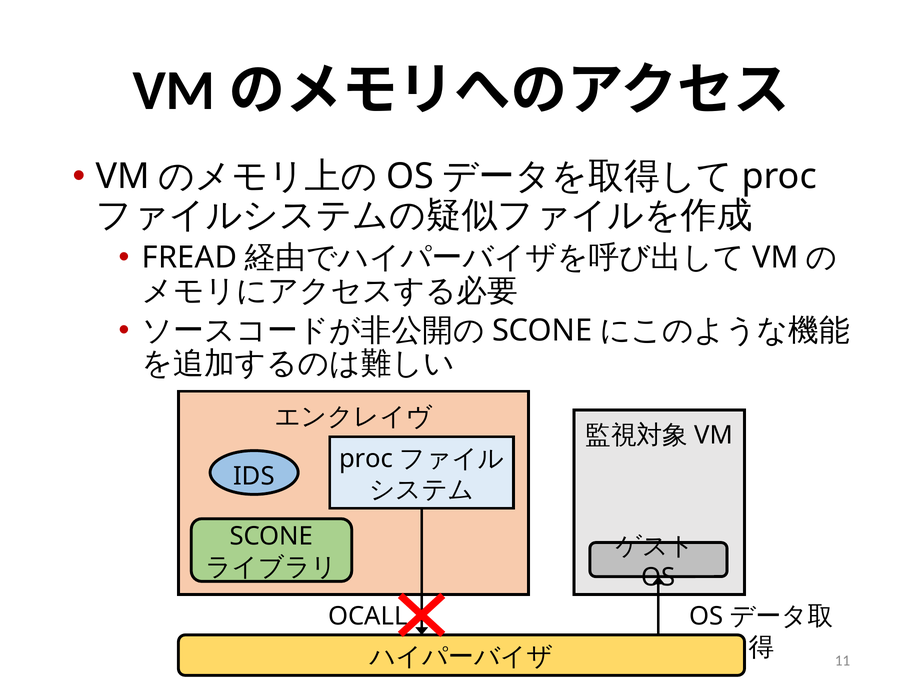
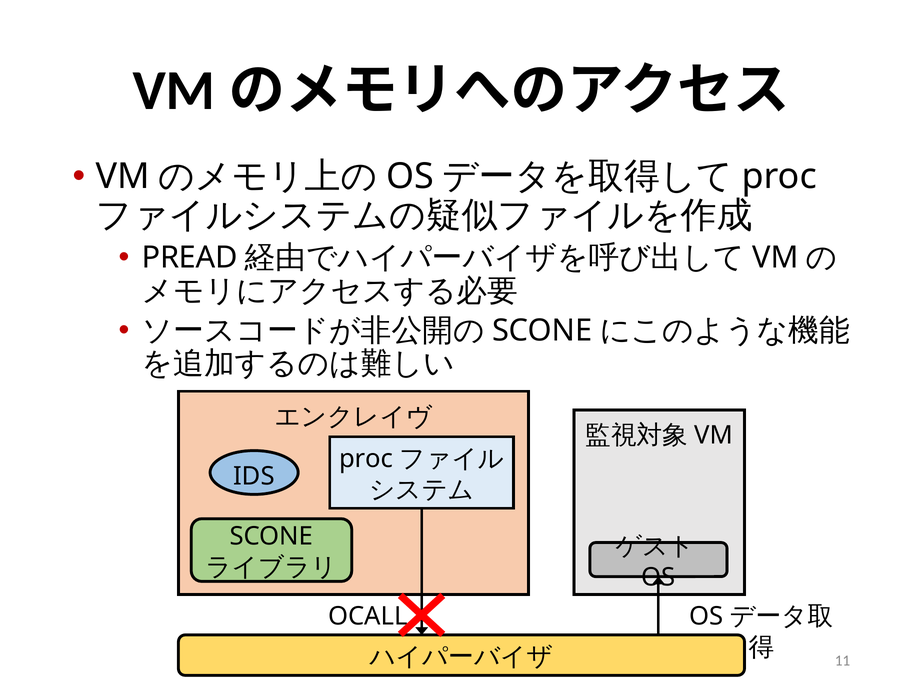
FREAD: FREAD -> PREAD
